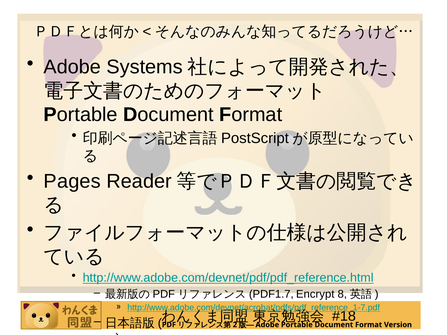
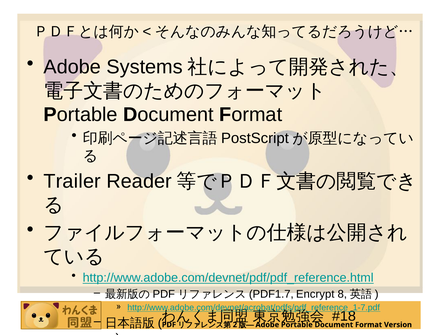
Pages: Pages -> Trailer
